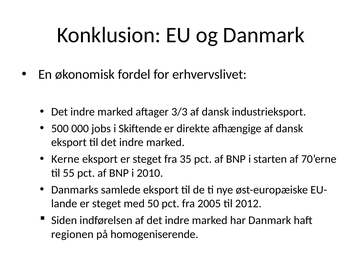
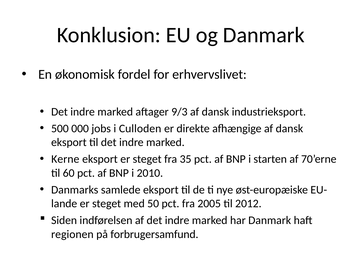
3/3: 3/3 -> 9/3
Skiftende: Skiftende -> Culloden
55: 55 -> 60
homogeniserende: homogeniserende -> forbrugersamfund
